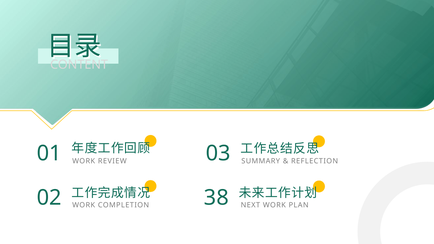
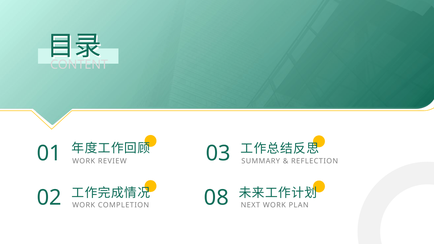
38: 38 -> 08
